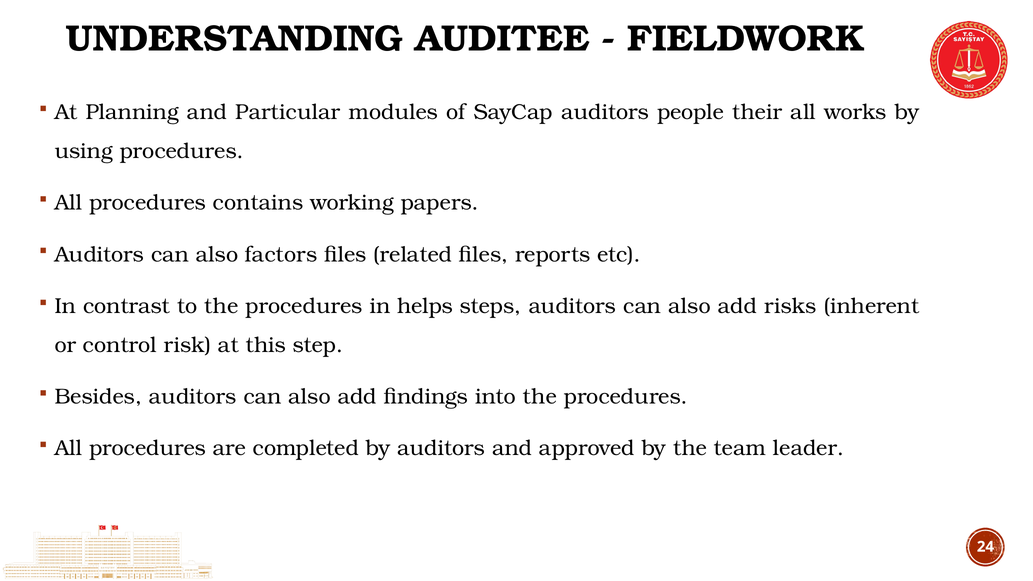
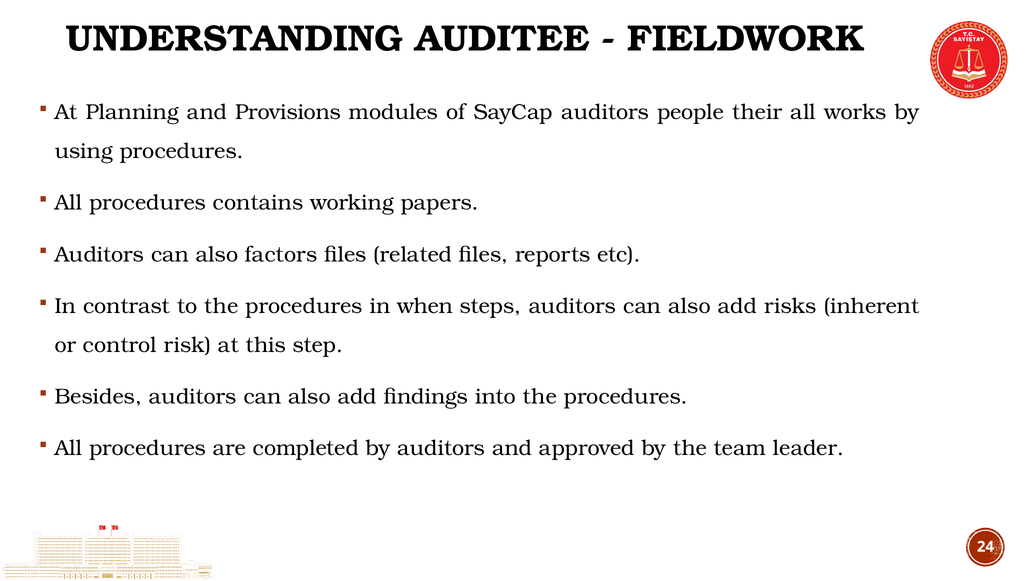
Particular: Particular -> Provisions
helps: helps -> when
